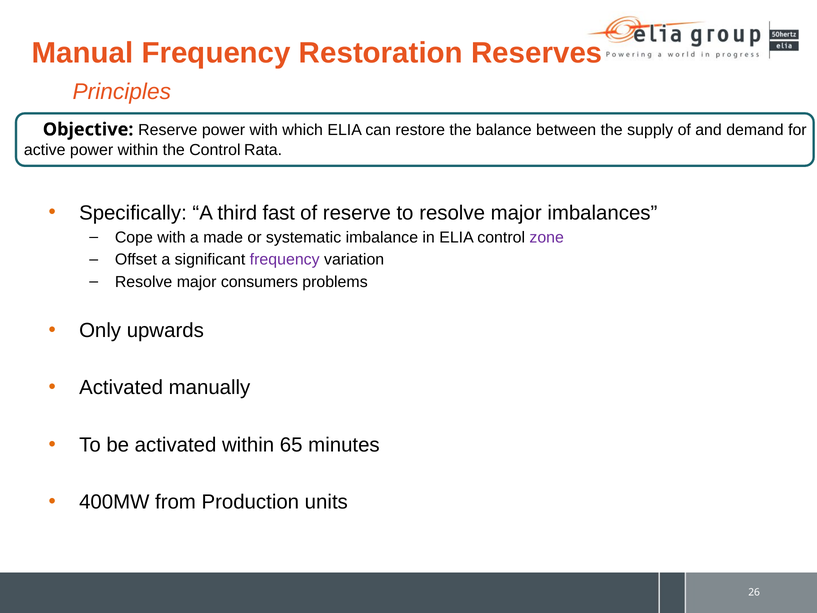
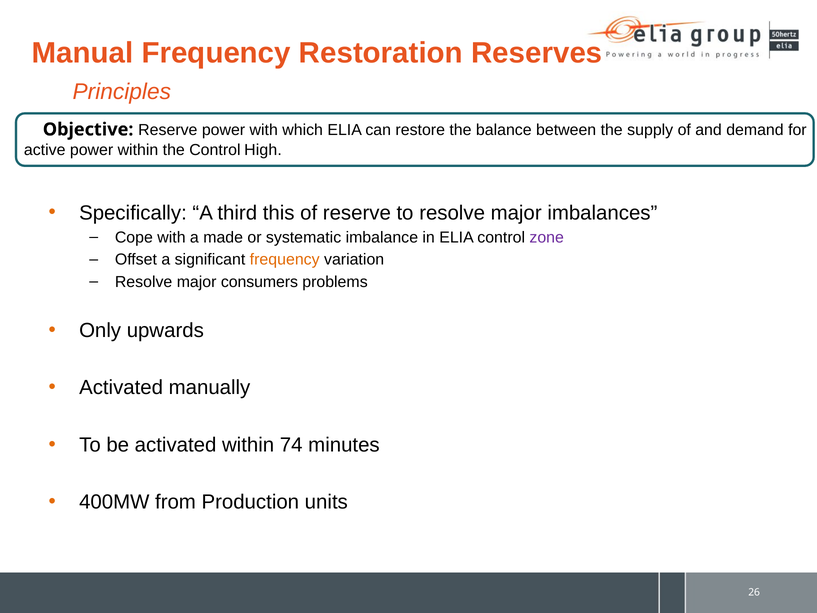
Rata: Rata -> High
fast: fast -> this
frequency at (285, 260) colour: purple -> orange
65: 65 -> 74
